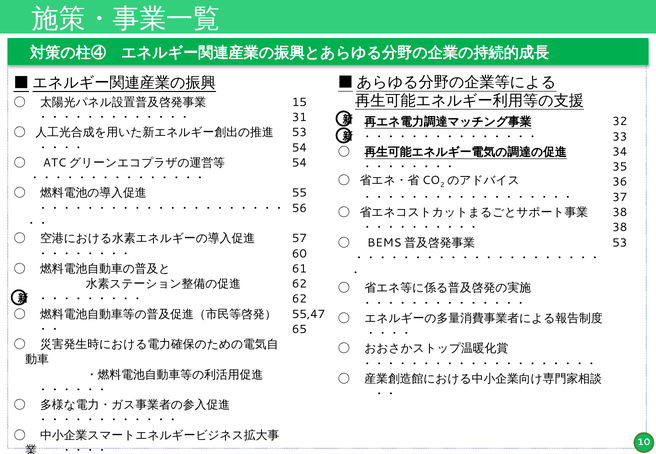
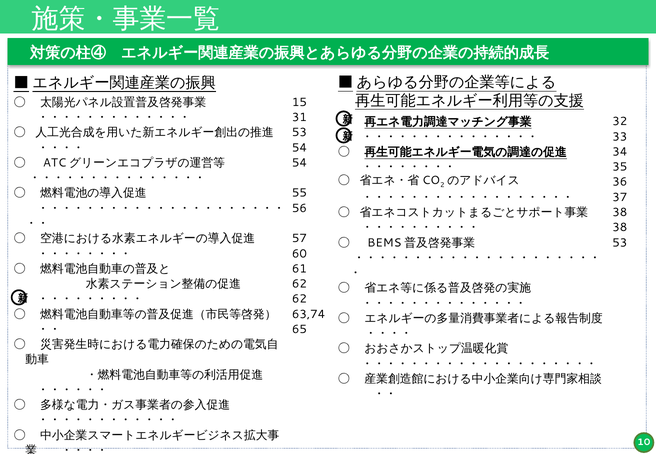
55,47: 55,47 -> 63,74
